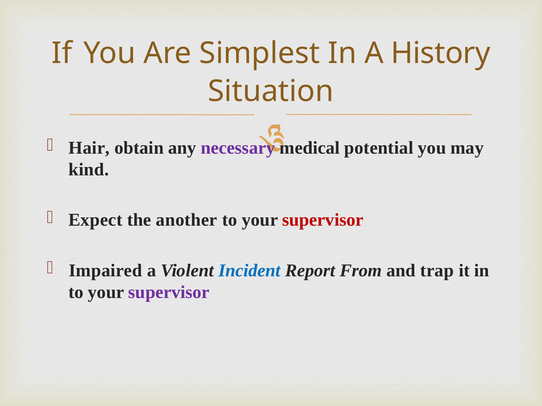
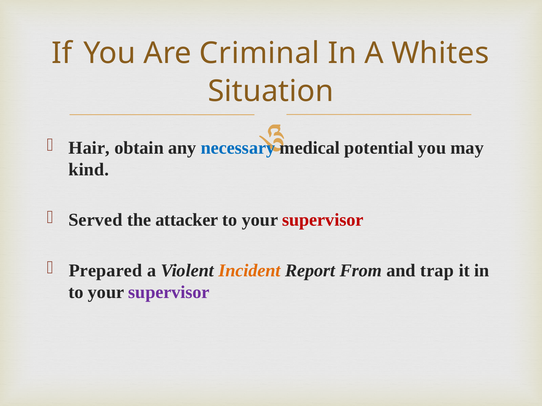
Simplest: Simplest -> Criminal
History: History -> Whites
necessary colour: purple -> blue
Expect: Expect -> Served
another: another -> attacker
Impaired: Impaired -> Prepared
Incident colour: blue -> orange
